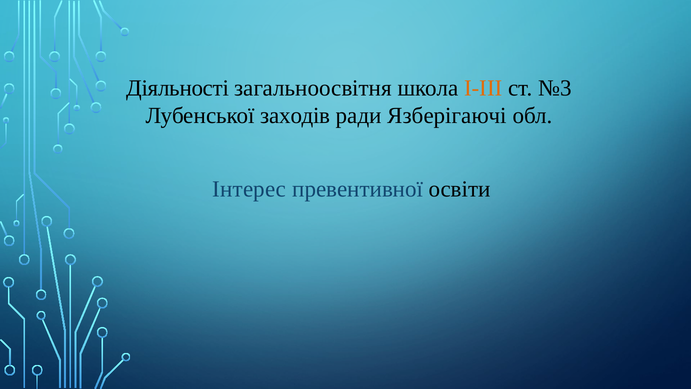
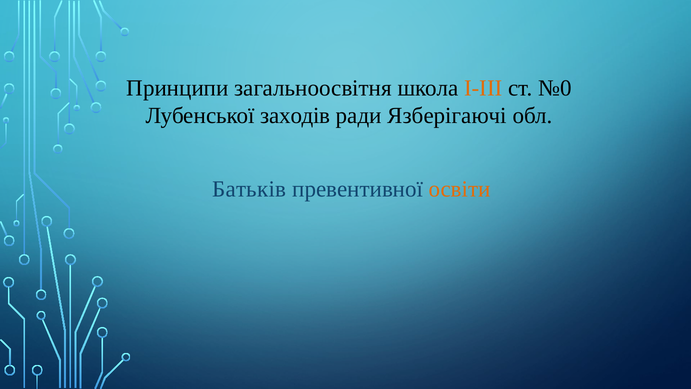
Діяльності: Діяльності -> Принципи
№3: №3 -> №0
Інтерес: Інтерес -> Батьків
освіти colour: black -> orange
